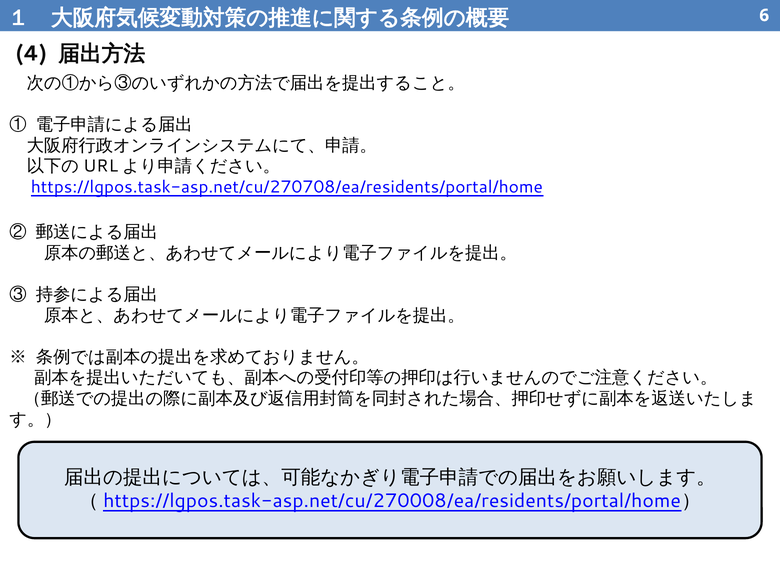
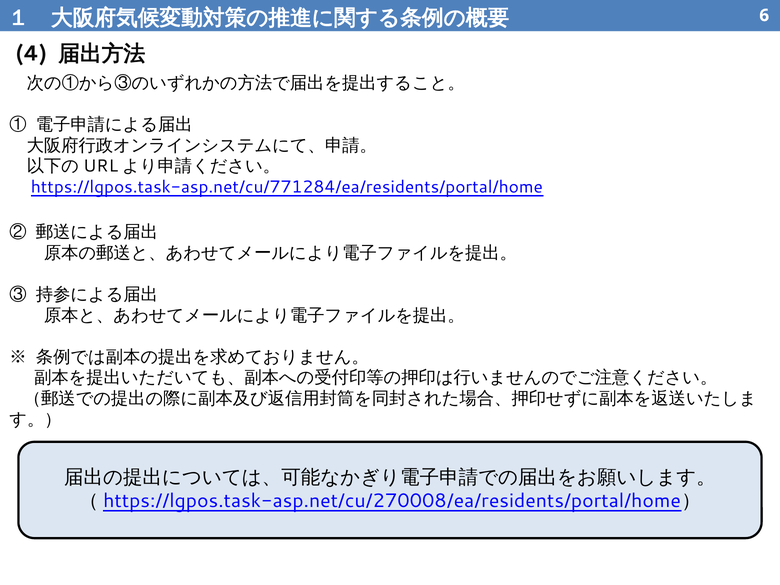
https://lgpos.task-asp.net/cu/270708/ea/residents/portal/home: https://lgpos.task-asp.net/cu/270708/ea/residents/portal/home -> https://lgpos.task-asp.net/cu/771284/ea/residents/portal/home
